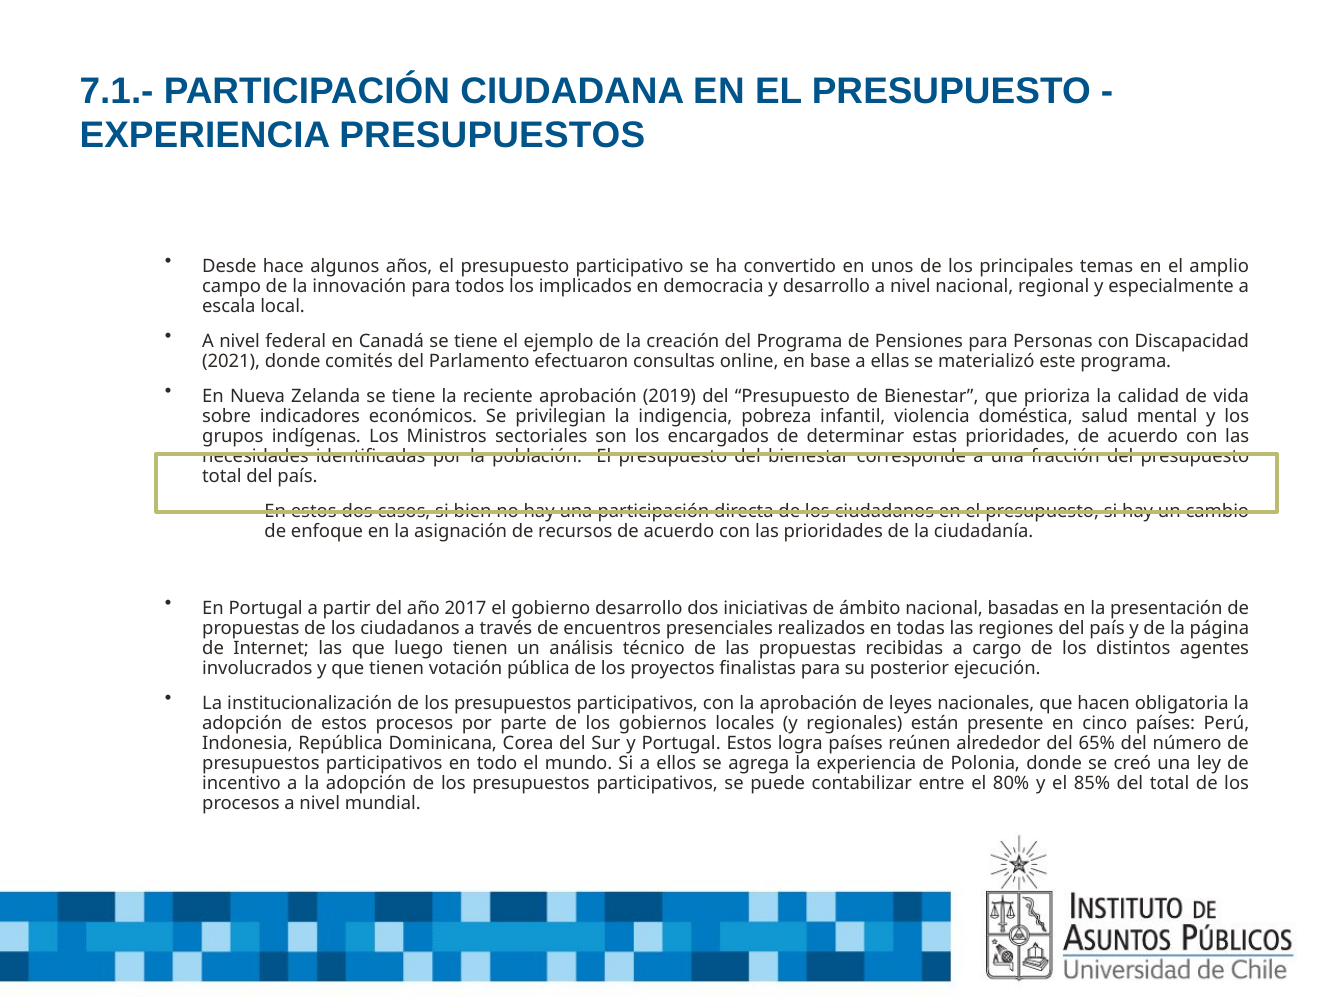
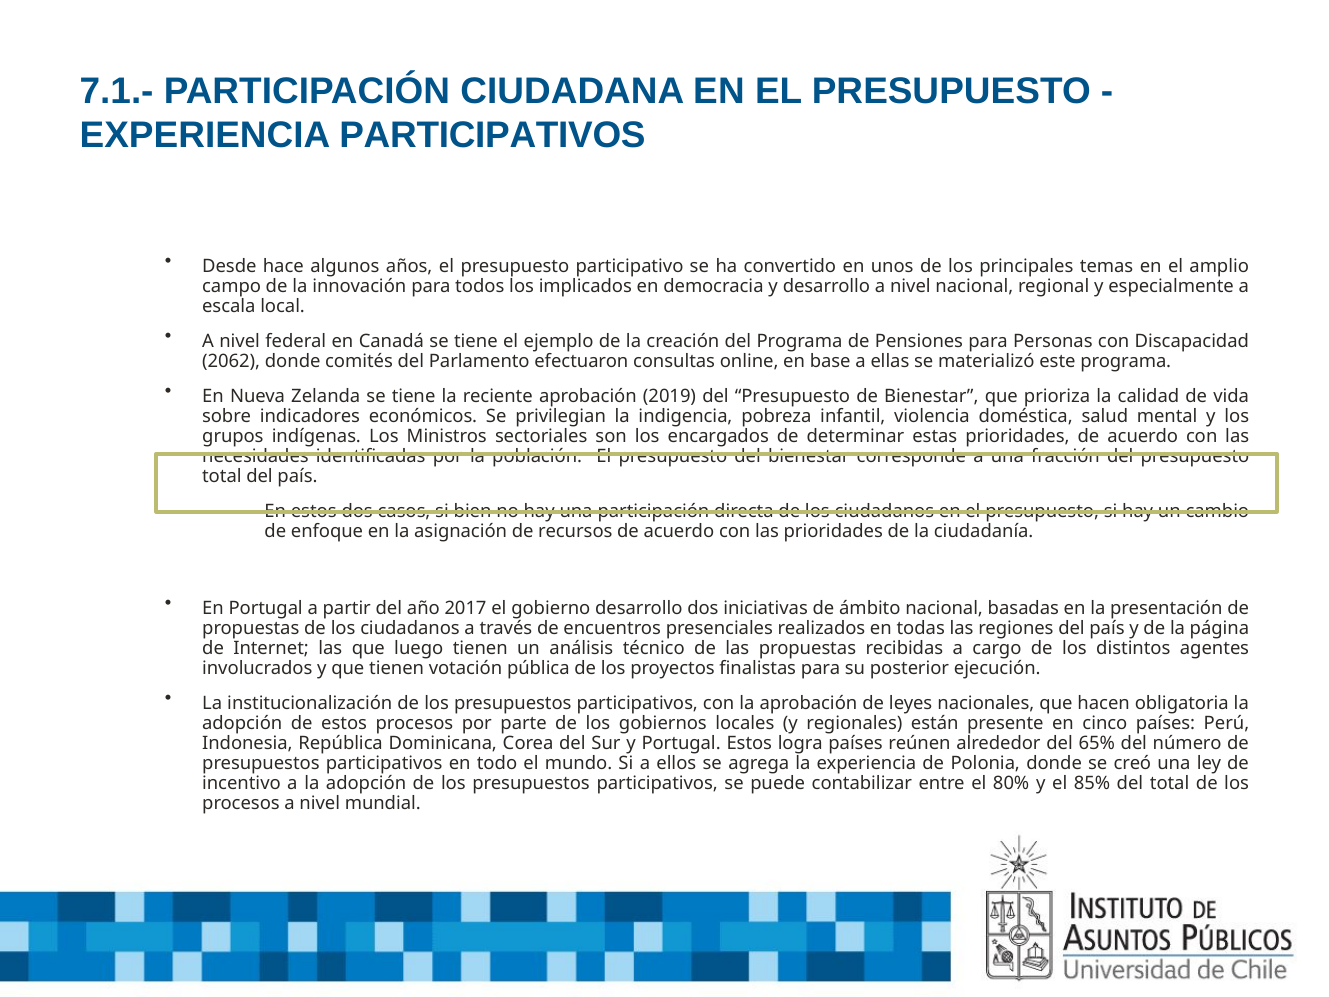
EXPERIENCIA PRESUPUESTOS: PRESUPUESTOS -> PARTICIPATIVOS
2021: 2021 -> 2062
